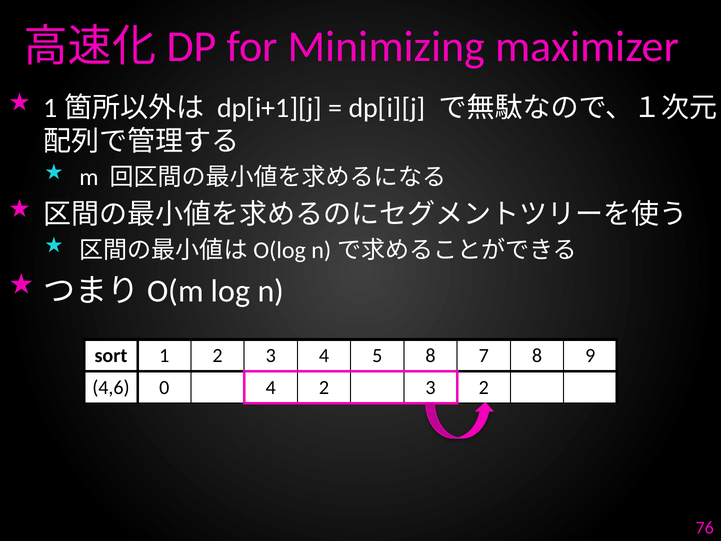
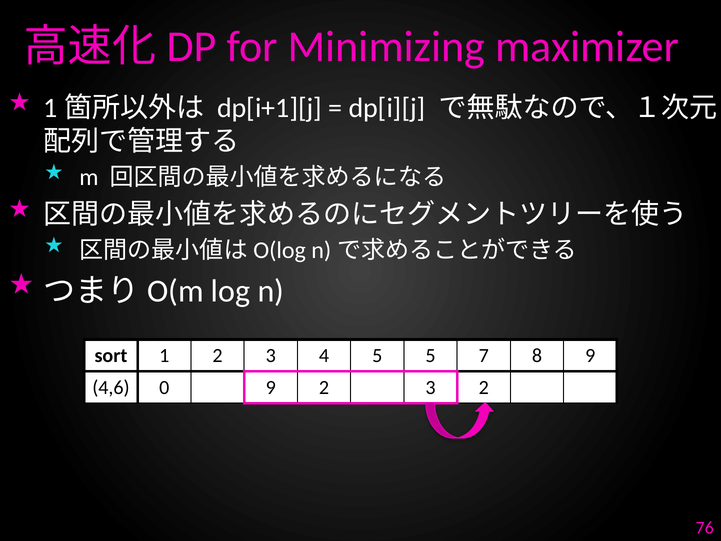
5 8: 8 -> 5
0 4: 4 -> 9
